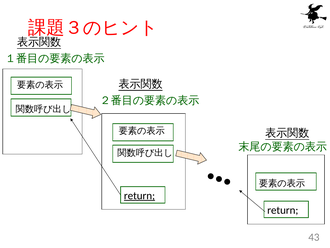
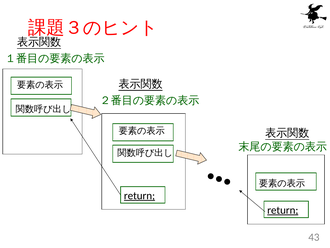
return at (283, 210) underline: none -> present
